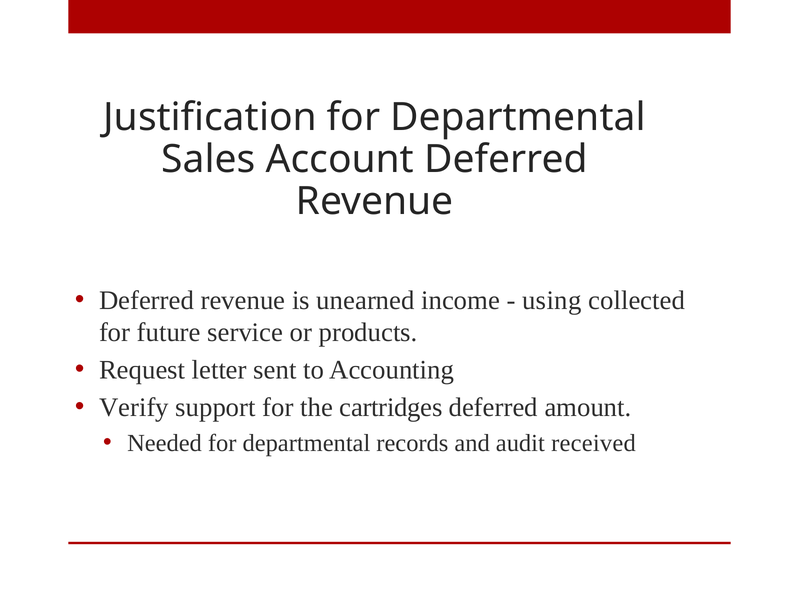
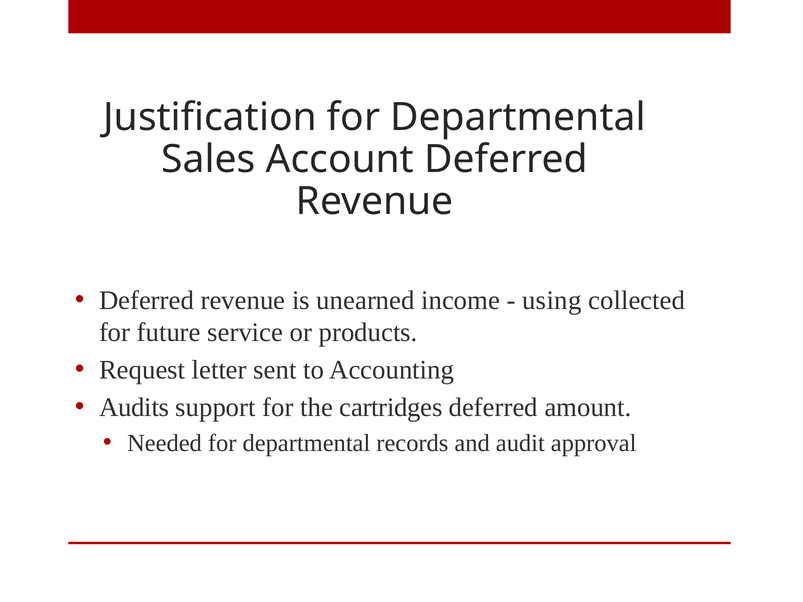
Verify: Verify -> Audits
received: received -> approval
